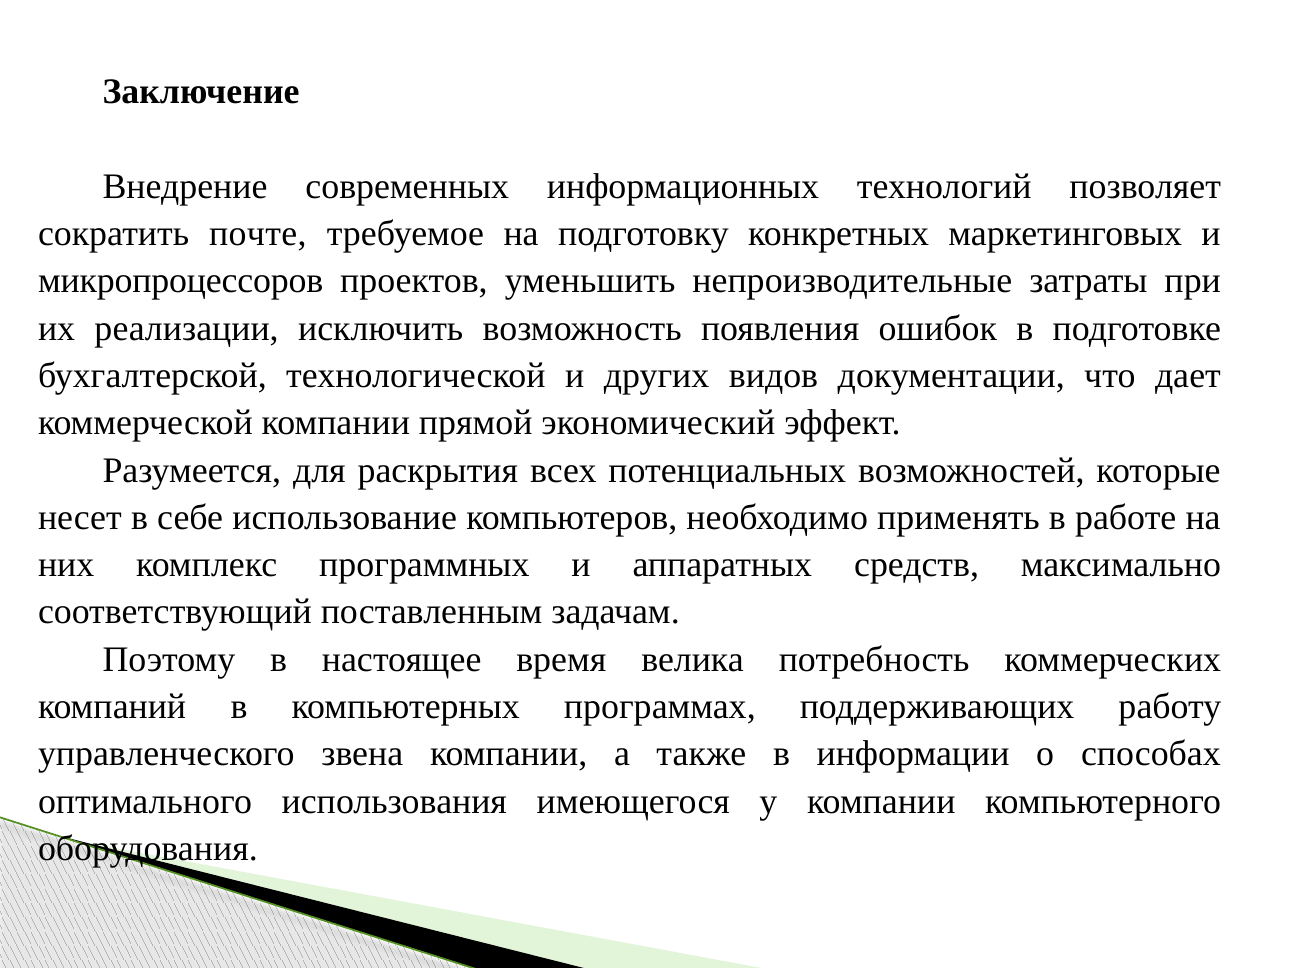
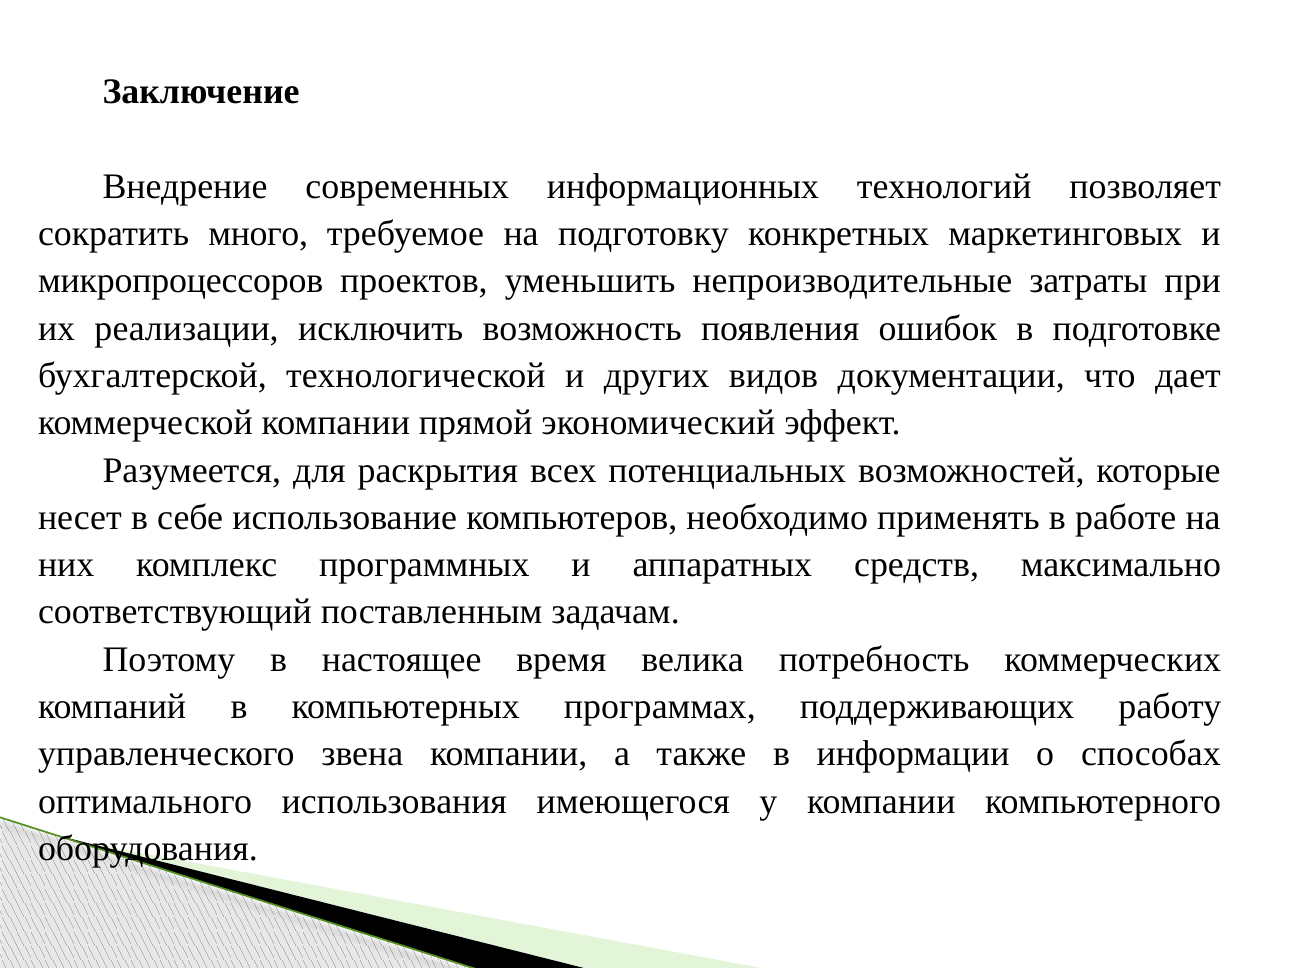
почте: почте -> много
